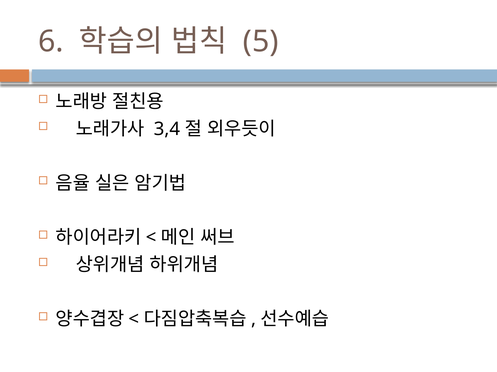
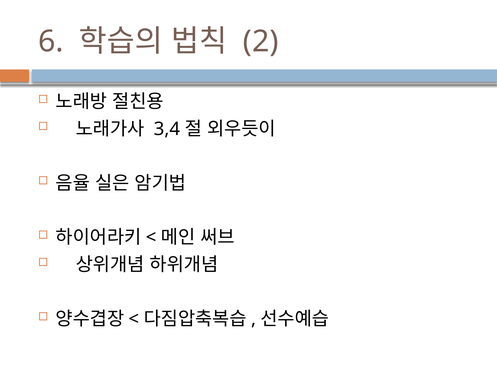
5: 5 -> 2
